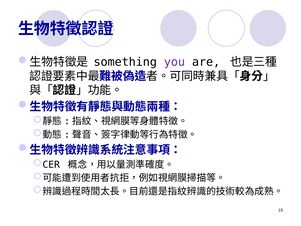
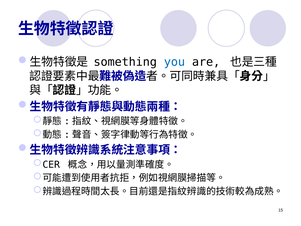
you colour: purple -> blue
